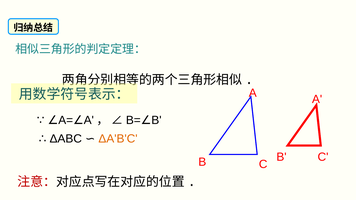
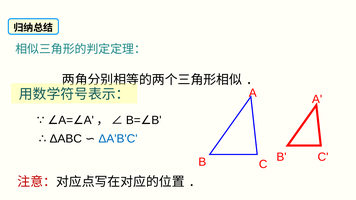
ΔA'B'C colour: orange -> blue
